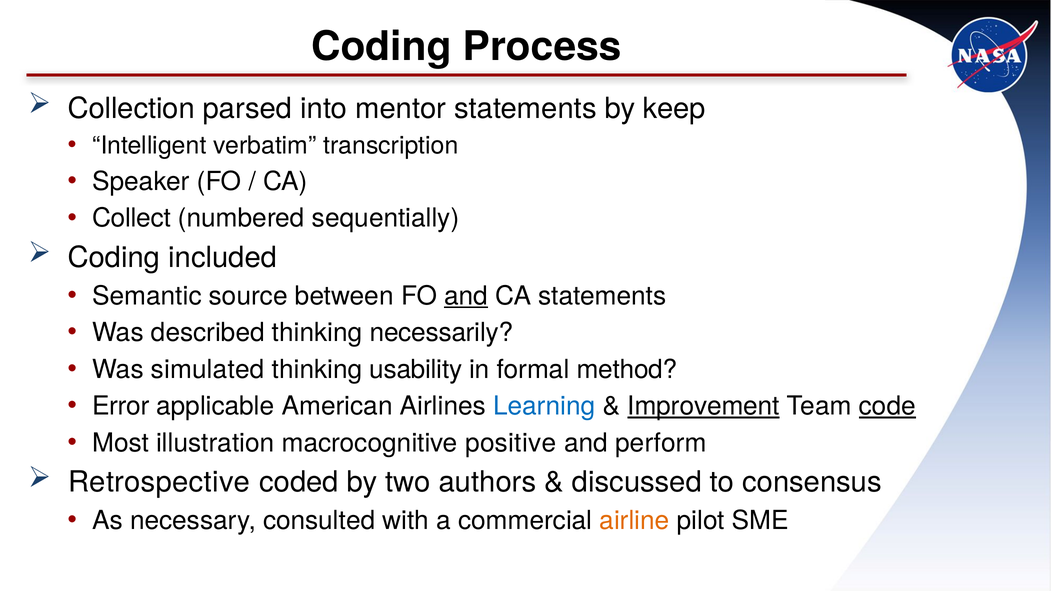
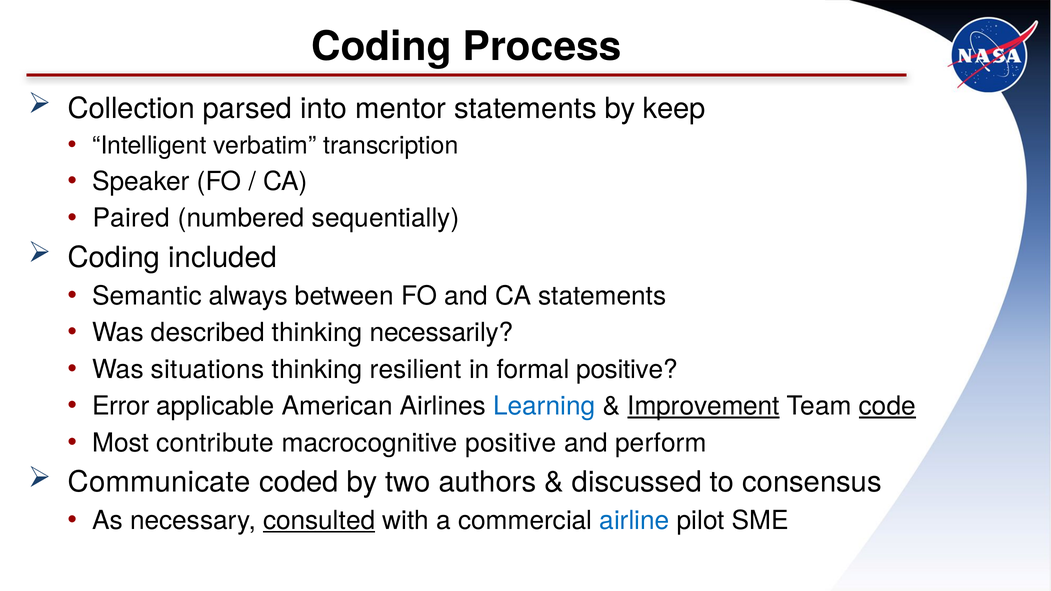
Collect: Collect -> Paired
source: source -> always
and at (466, 296) underline: present -> none
simulated: simulated -> situations
usability: usability -> resilient
formal method: method -> positive
illustration: illustration -> contribute
Retrospective: Retrospective -> Communicate
consulted underline: none -> present
airline colour: orange -> blue
